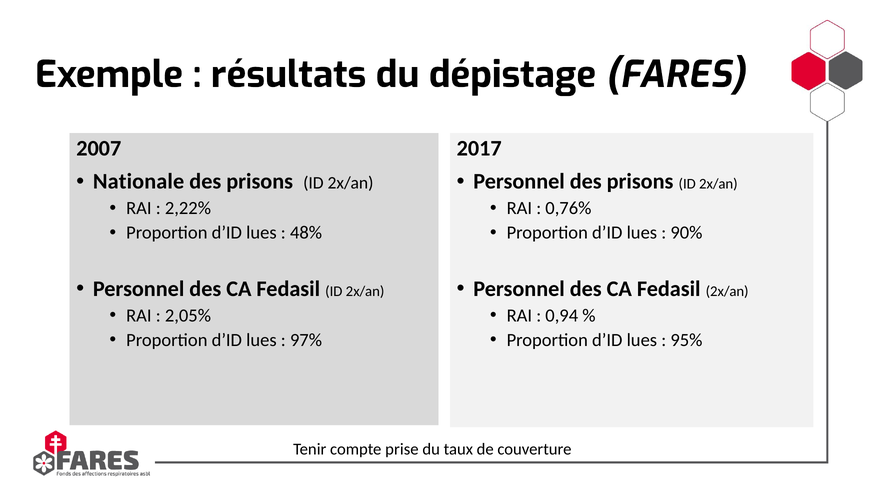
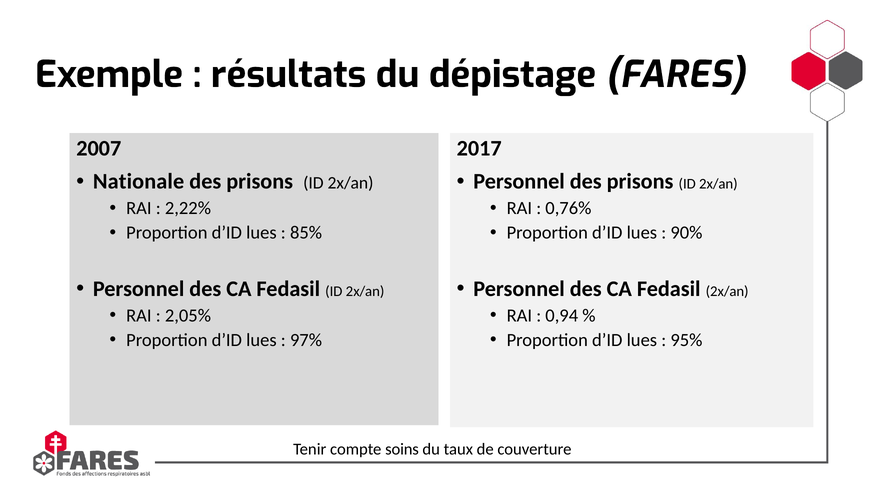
48%: 48% -> 85%
prise: prise -> soins
